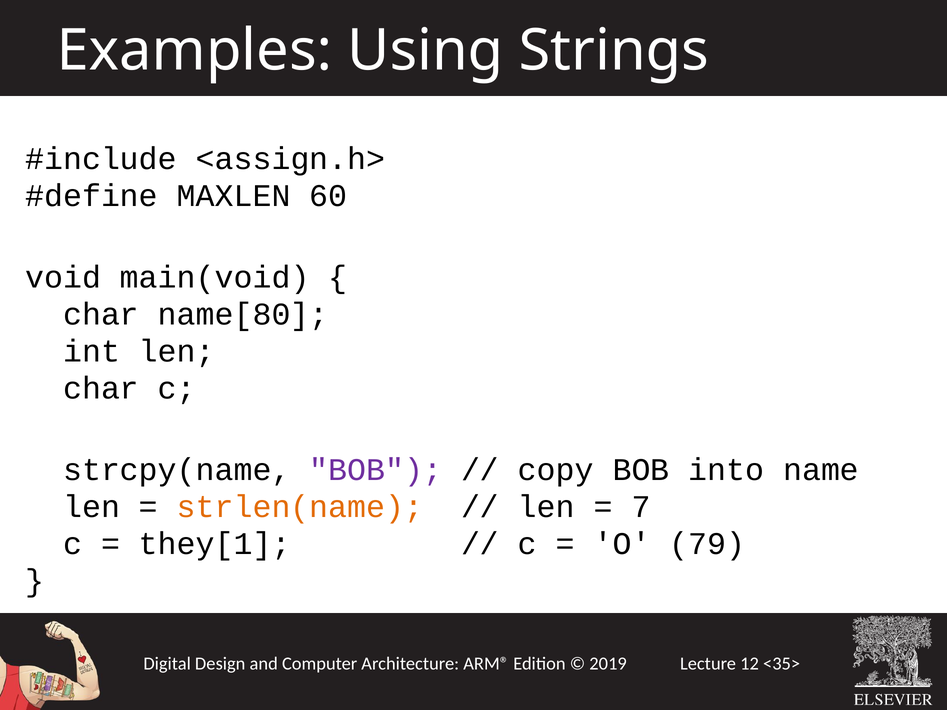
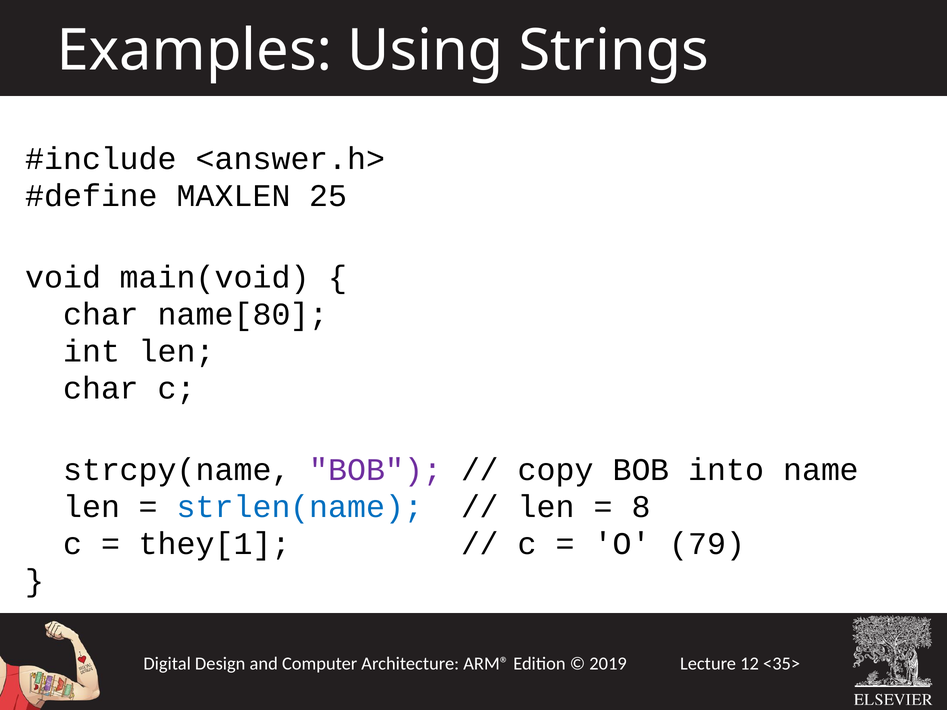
<assign.h>: <assign.h> -> <answer.h>
60: 60 -> 25
strlen(name colour: orange -> blue
7: 7 -> 8
